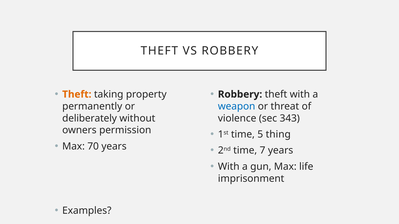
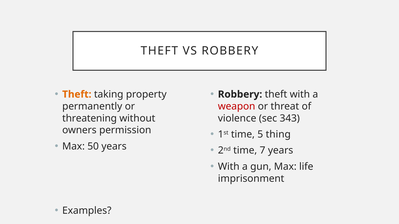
weapon colour: blue -> red
deliberately: deliberately -> threatening
70: 70 -> 50
